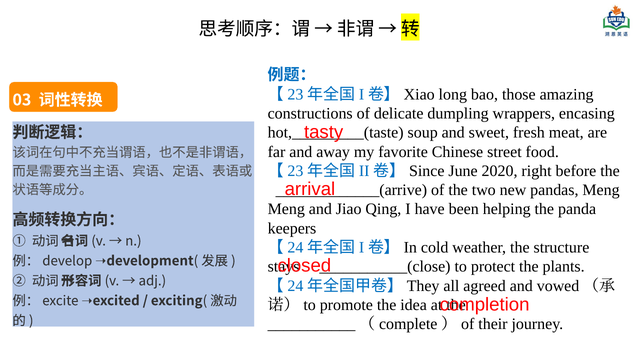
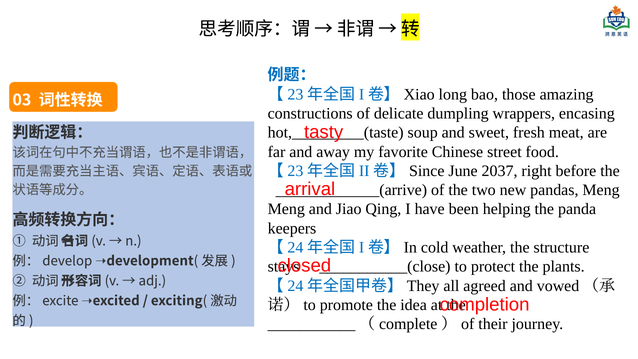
2020: 2020 -> 2037
